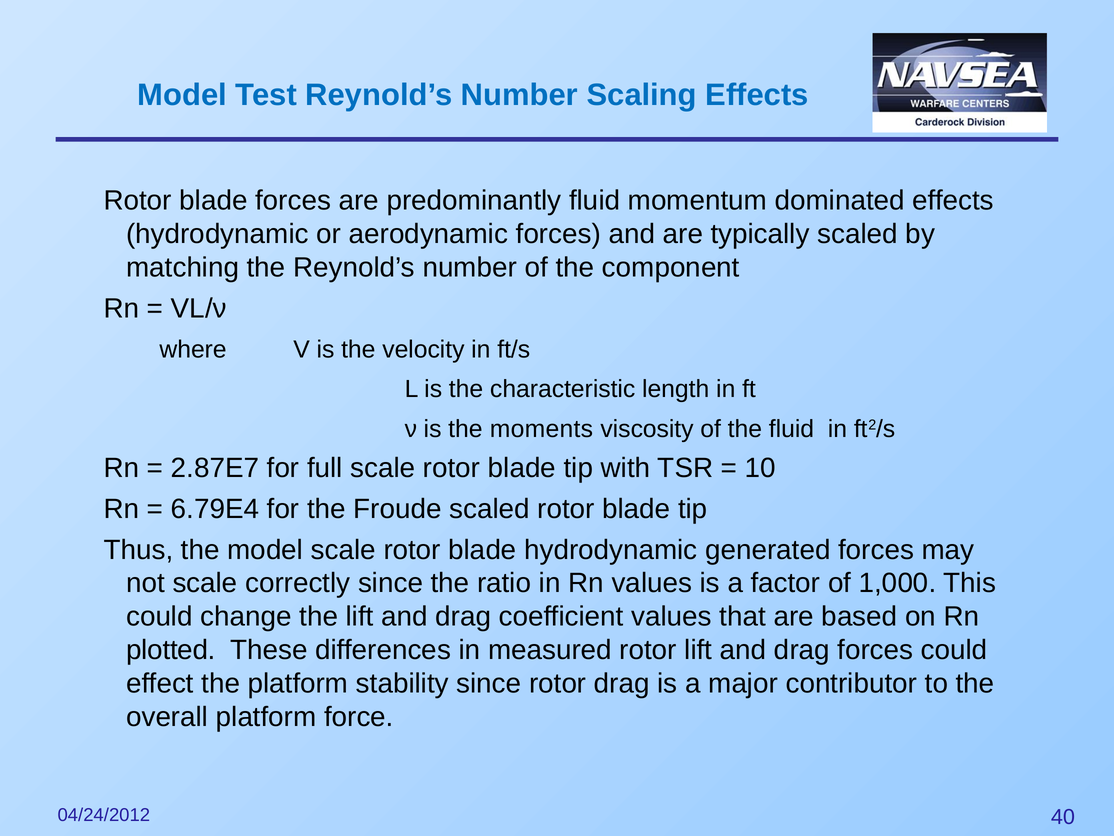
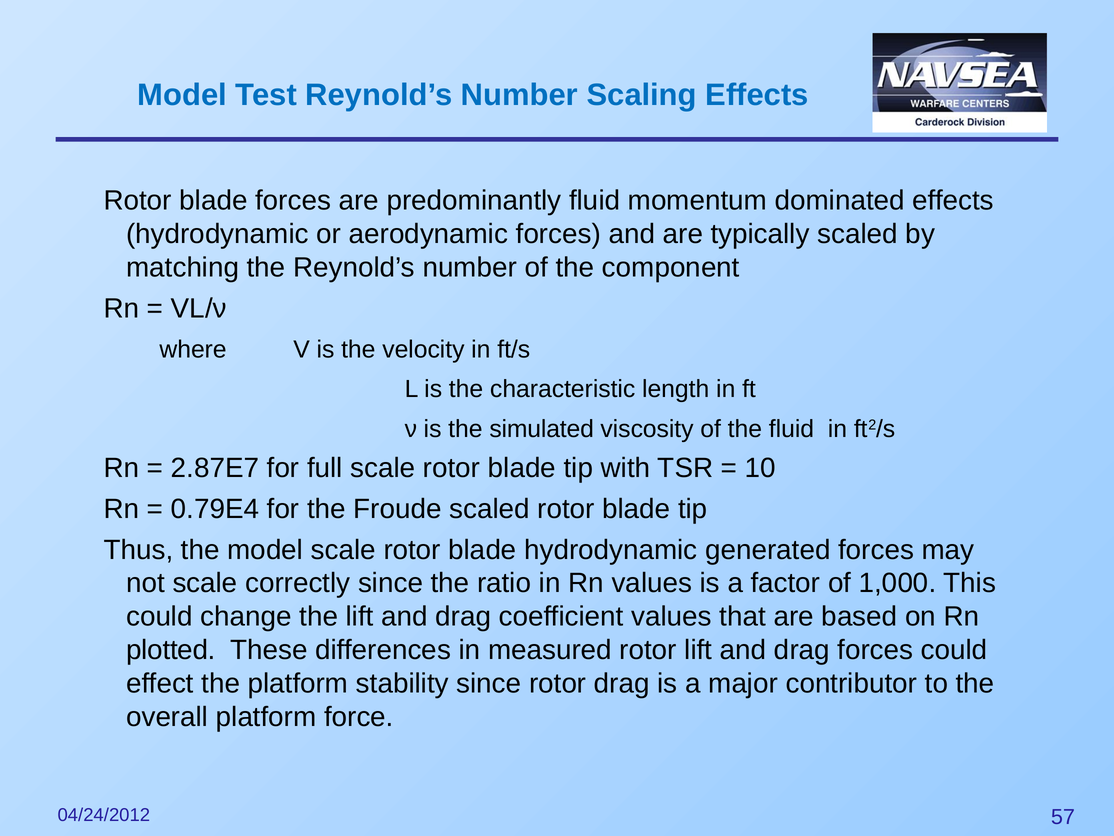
moments: moments -> simulated
6.79E4: 6.79E4 -> 0.79E4
40: 40 -> 57
